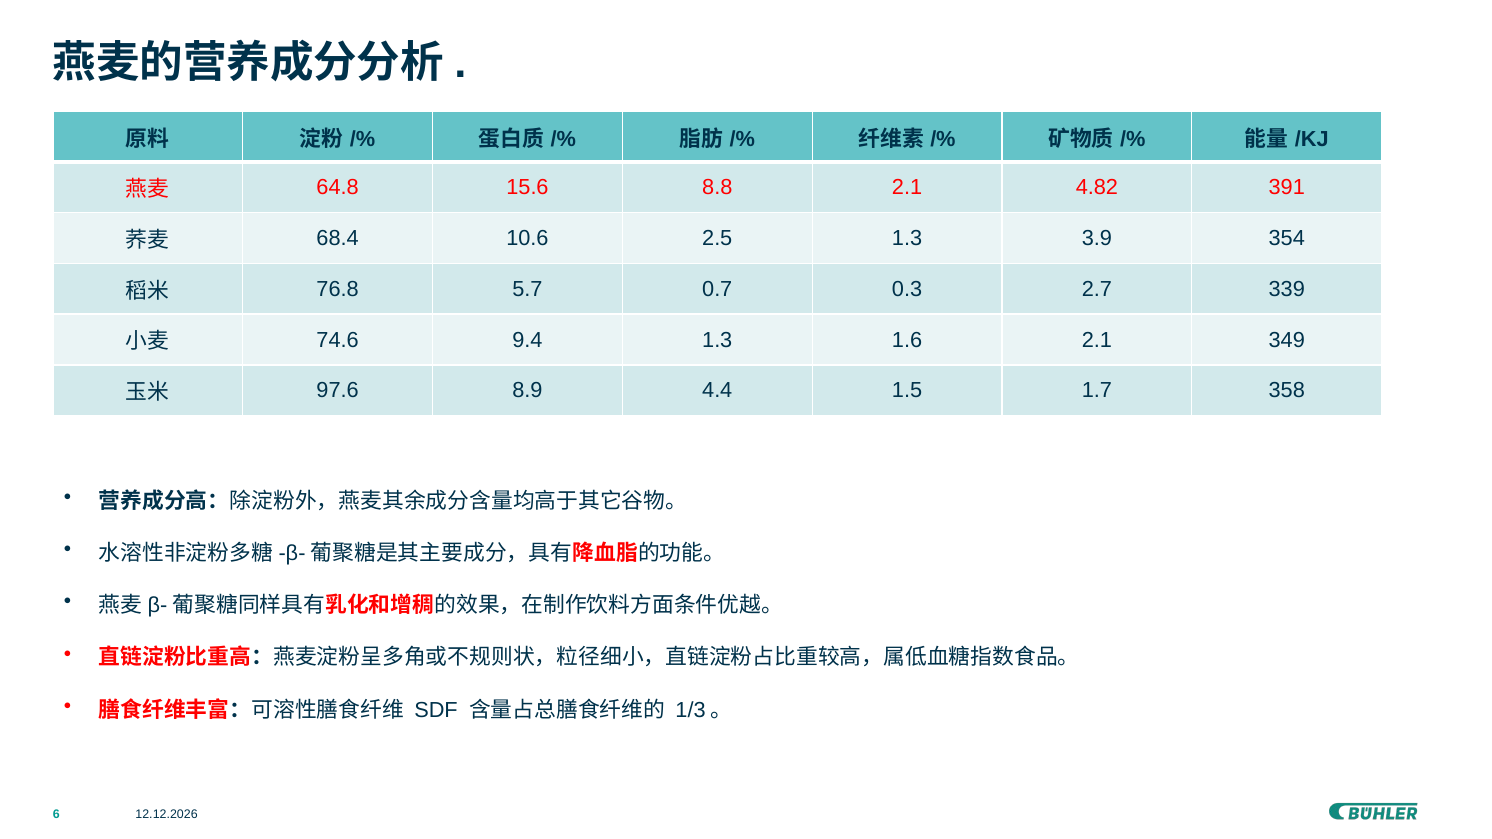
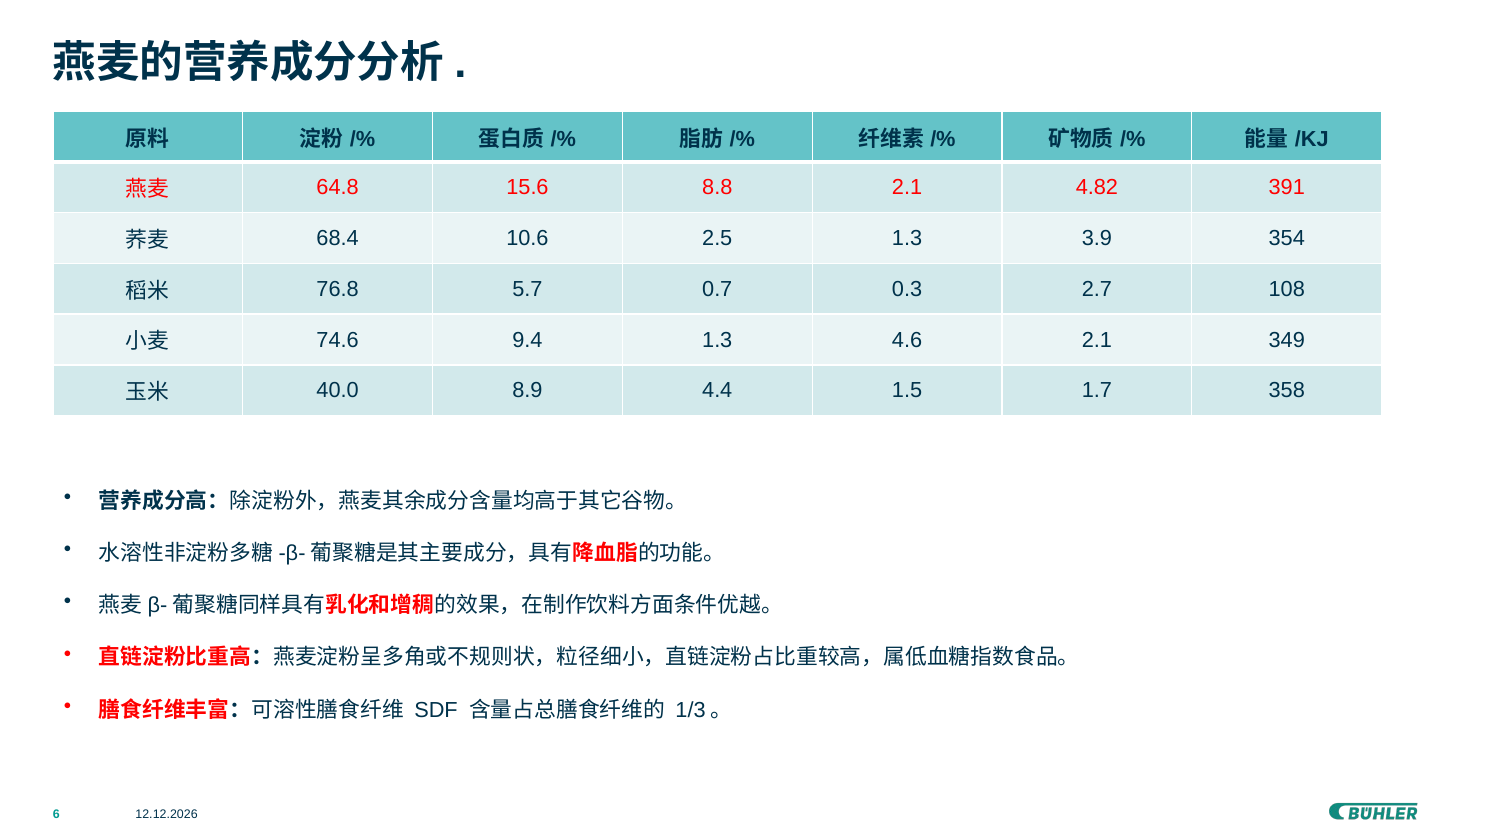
339: 339 -> 108
1.6: 1.6 -> 4.6
97.6: 97.6 -> 40.0
